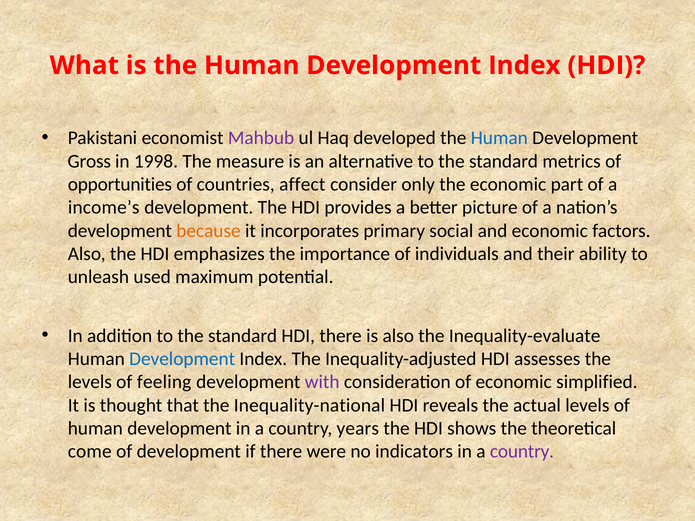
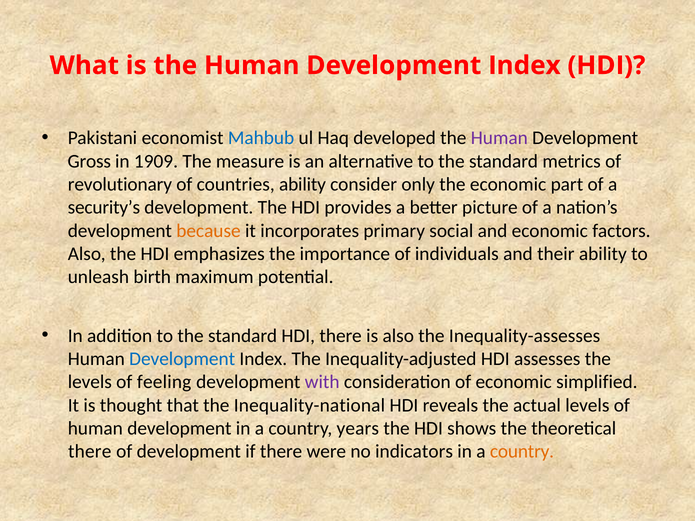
Mahbub colour: purple -> blue
Human at (499, 138) colour: blue -> purple
1998: 1998 -> 1909
opportunities: opportunities -> revolutionary
countries affect: affect -> ability
income’s: income’s -> security’s
used: used -> birth
Inequality-evaluate: Inequality-evaluate -> Inequality-assesses
come at (90, 452): come -> there
country at (522, 452) colour: purple -> orange
